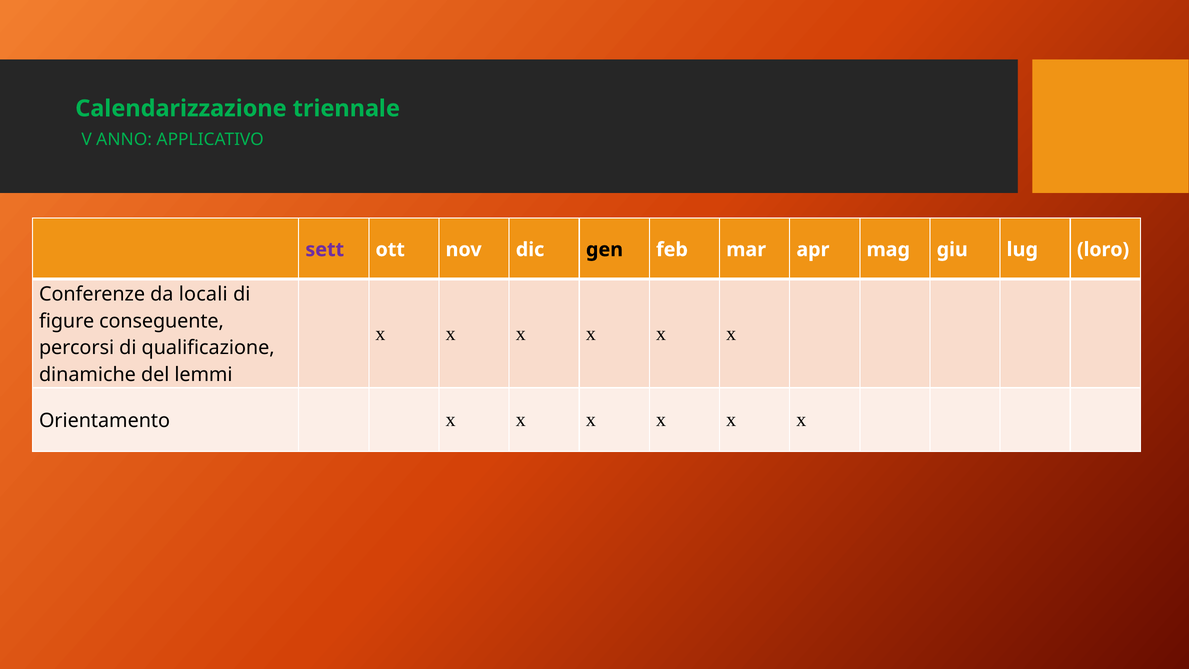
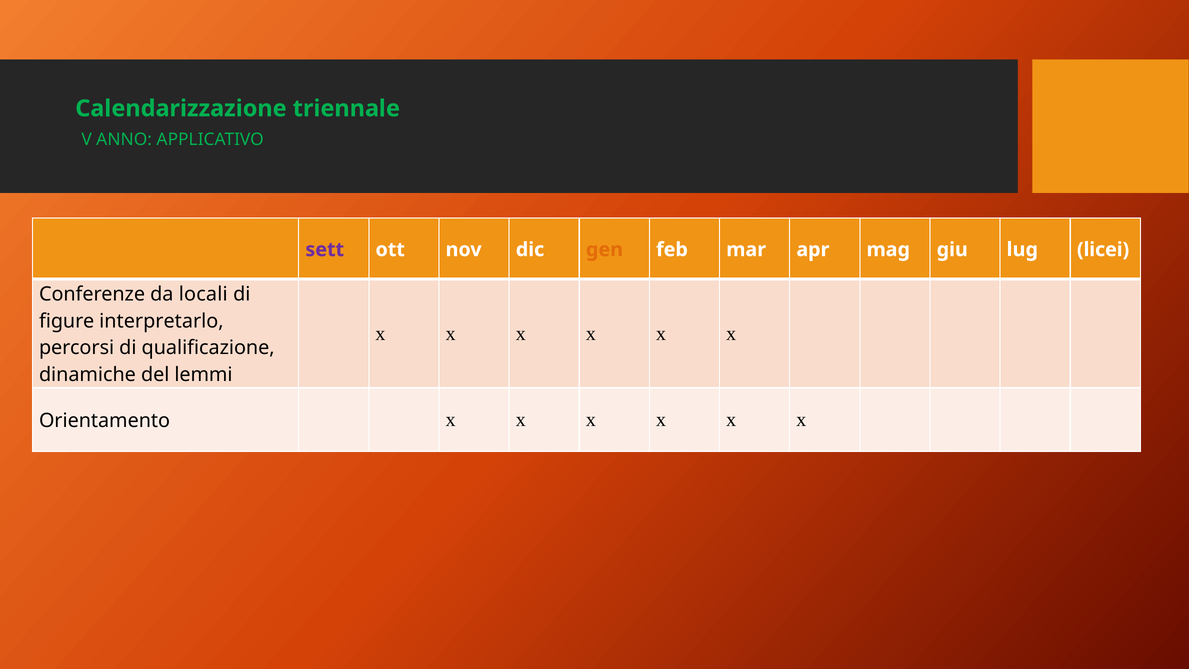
gen colour: black -> orange
loro: loro -> licei
conseguente: conseguente -> interpretarlo
